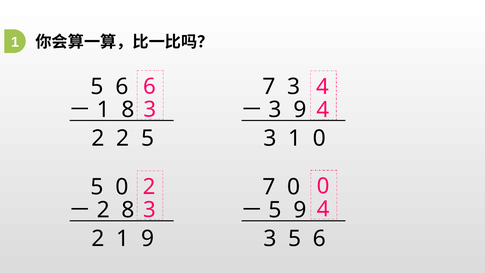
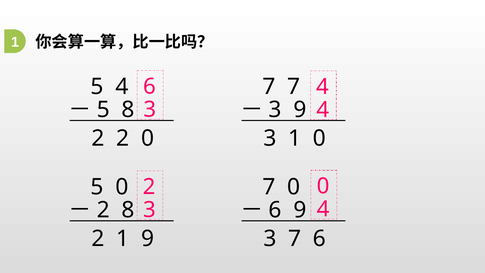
6 at (122, 86): 6 -> 4
7 3: 3 -> 7
1 at (103, 110): 1 -> 5
2 5: 5 -> 0
5 at (275, 210): 5 -> 6
3 5: 5 -> 7
